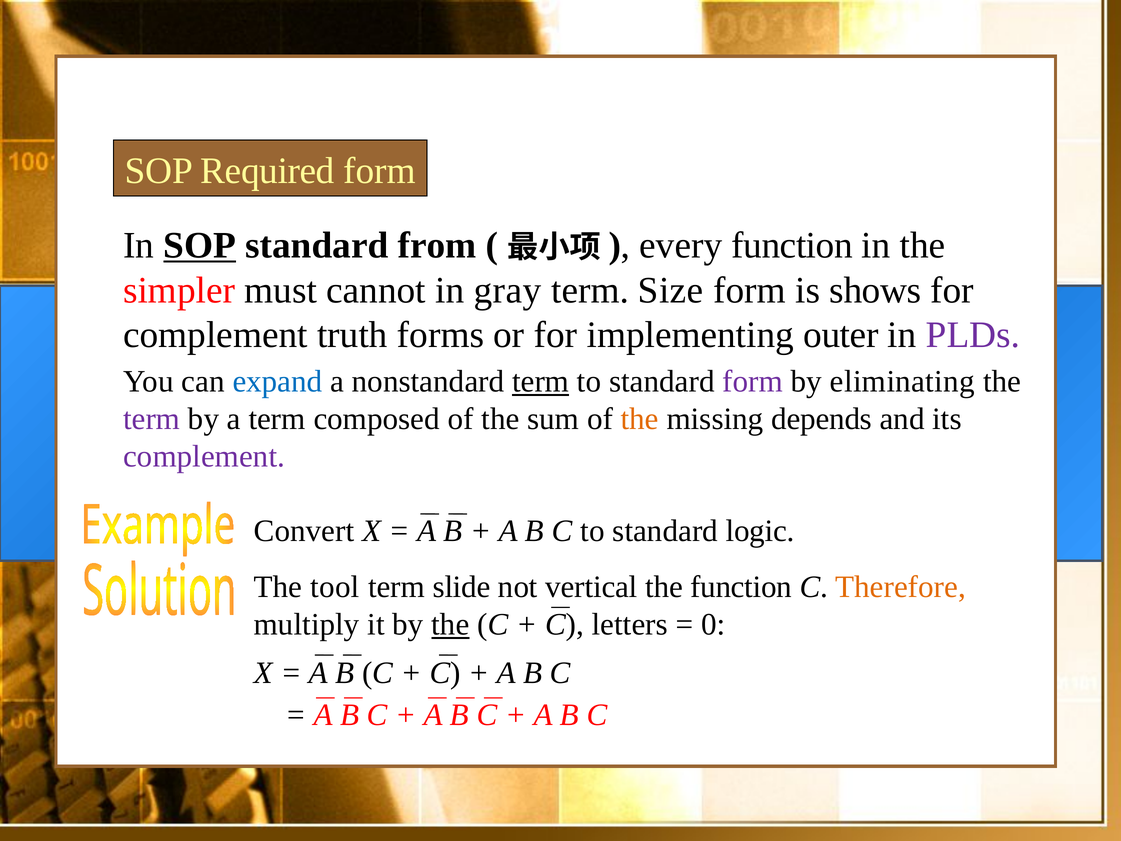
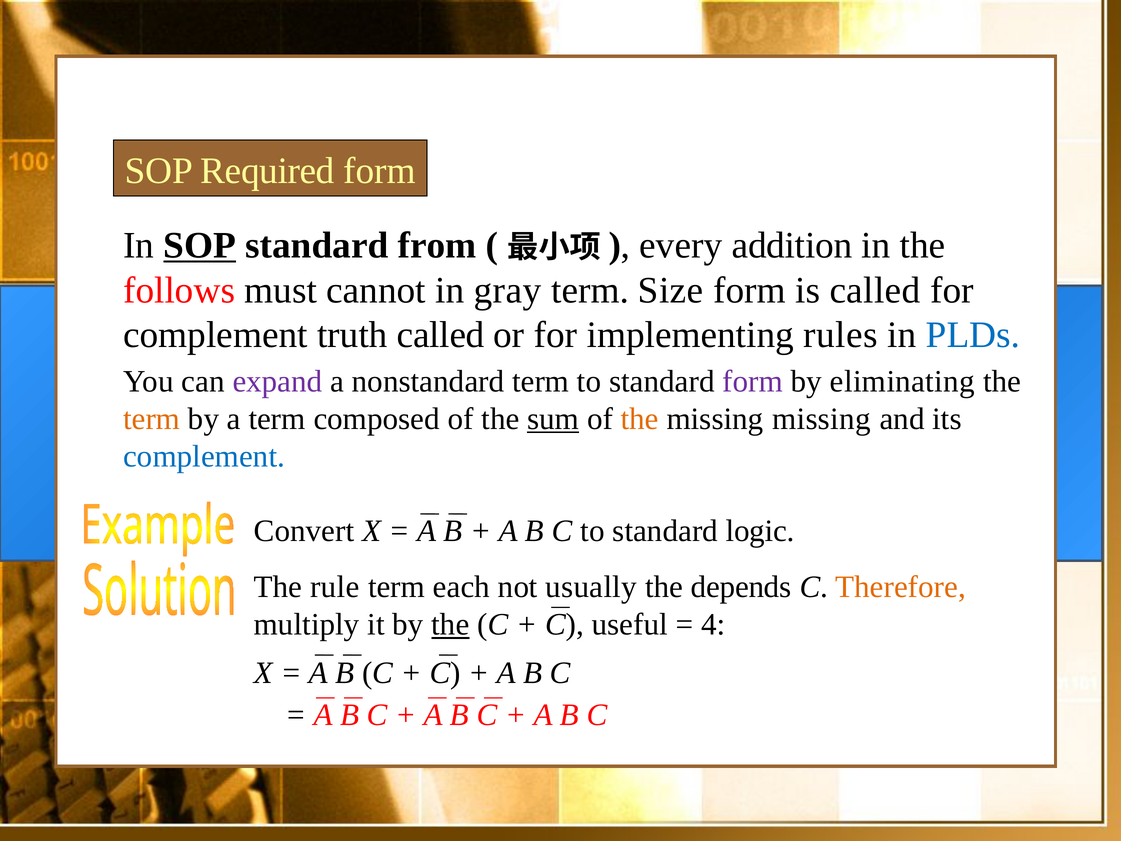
every function: function -> addition
simpler: simpler -> follows
is shows: shows -> called
truth forms: forms -> called
outer: outer -> rules
PLDs colour: purple -> blue
expand colour: blue -> purple
term at (541, 381) underline: present -> none
term at (152, 419) colour: purple -> orange
sum underline: none -> present
missing depends: depends -> missing
complement at (204, 456) colour: purple -> blue
tool: tool -> rule
slide: slide -> each
vertical: vertical -> usually
the function: function -> depends
letters: letters -> useful
0: 0 -> 4
